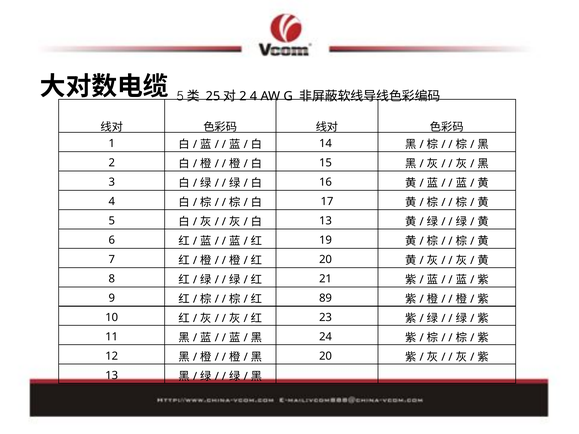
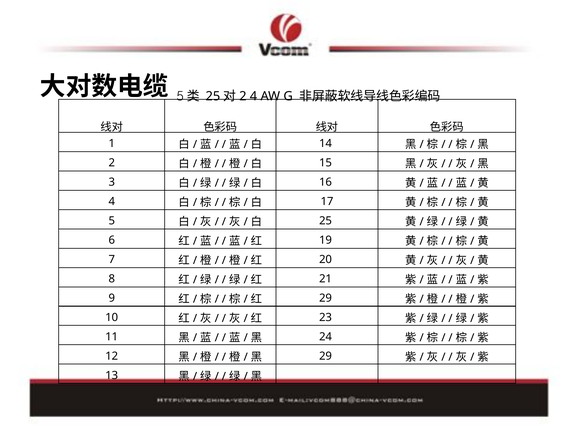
13 at (326, 221): 13 -> 25
89 at (326, 298): 89 -> 29
20 at (326, 356): 20 -> 29
